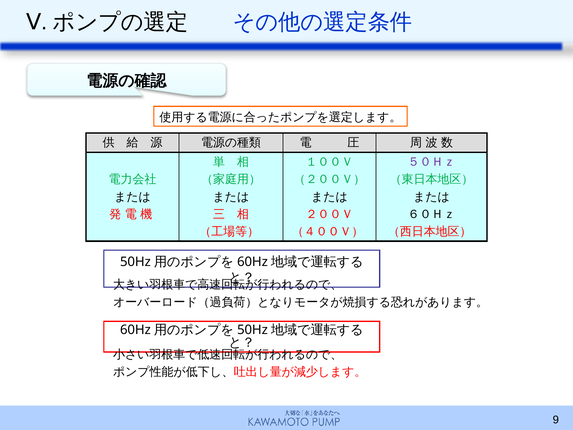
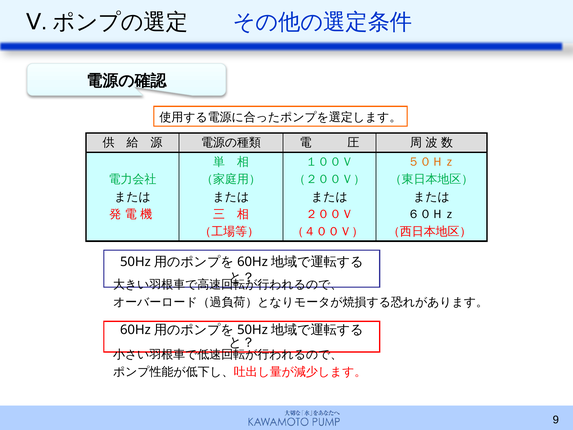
５０Ｈｚ colour: purple -> orange
